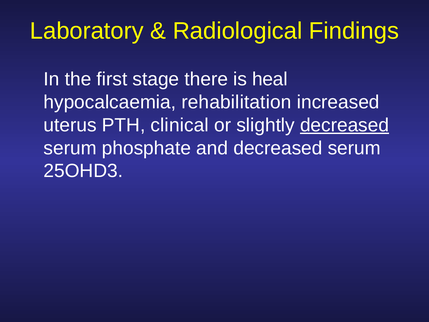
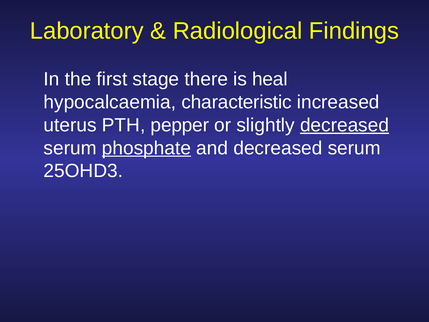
rehabilitation: rehabilitation -> characteristic
clinical: clinical -> pepper
phosphate underline: none -> present
